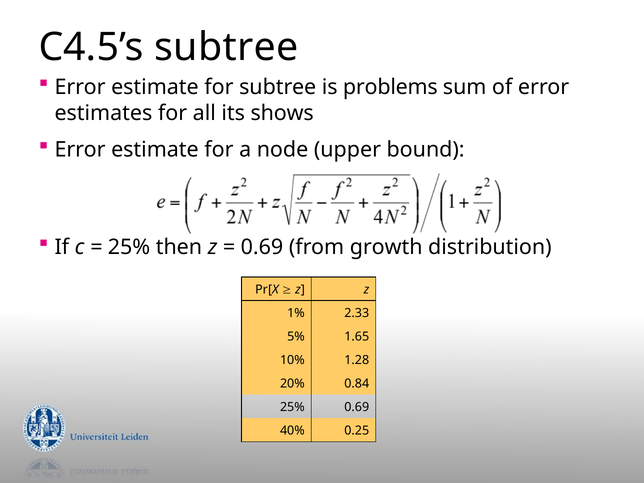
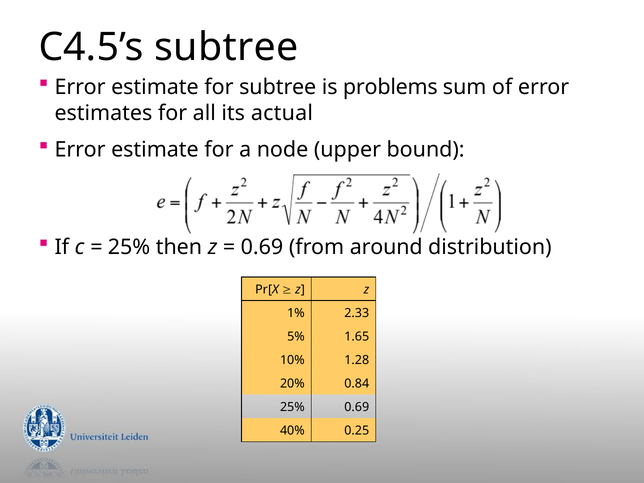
shows: shows -> actual
growth: growth -> around
